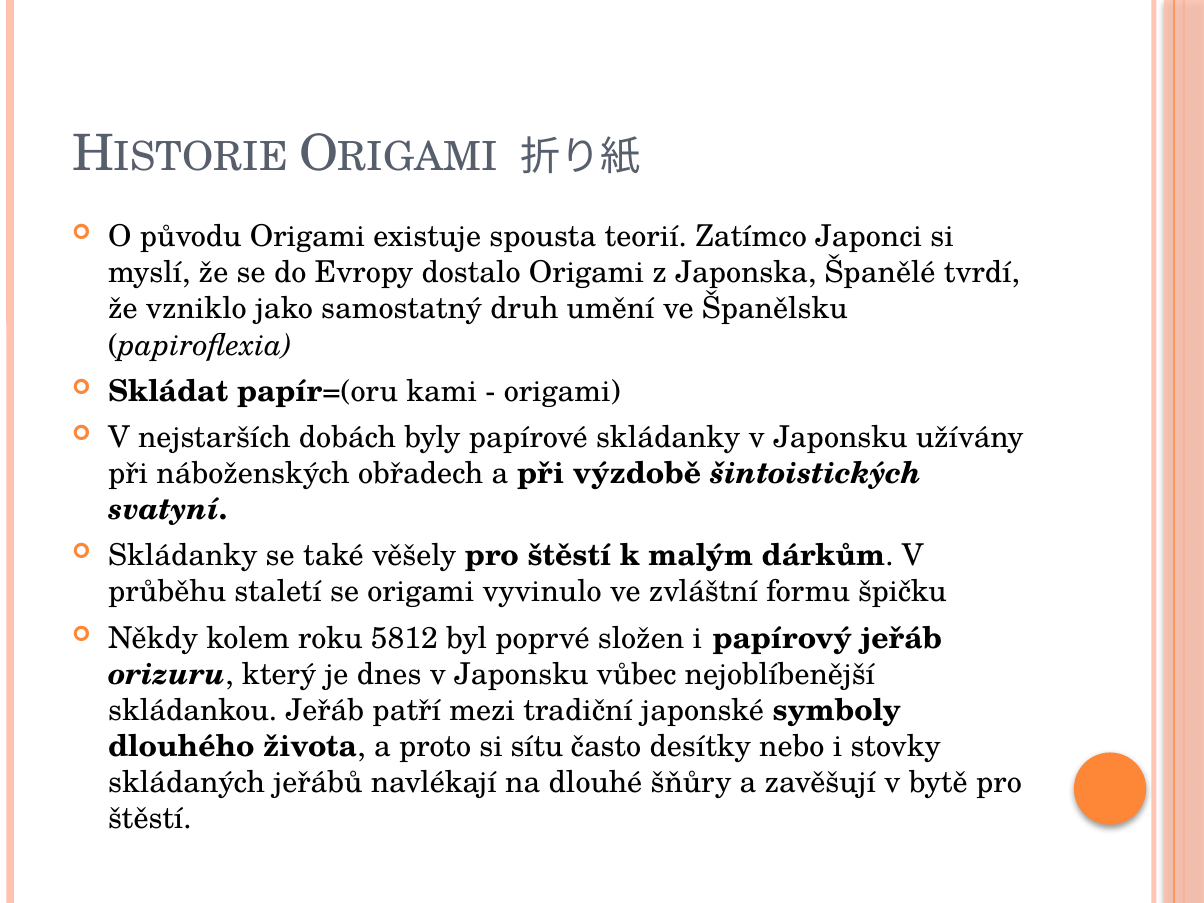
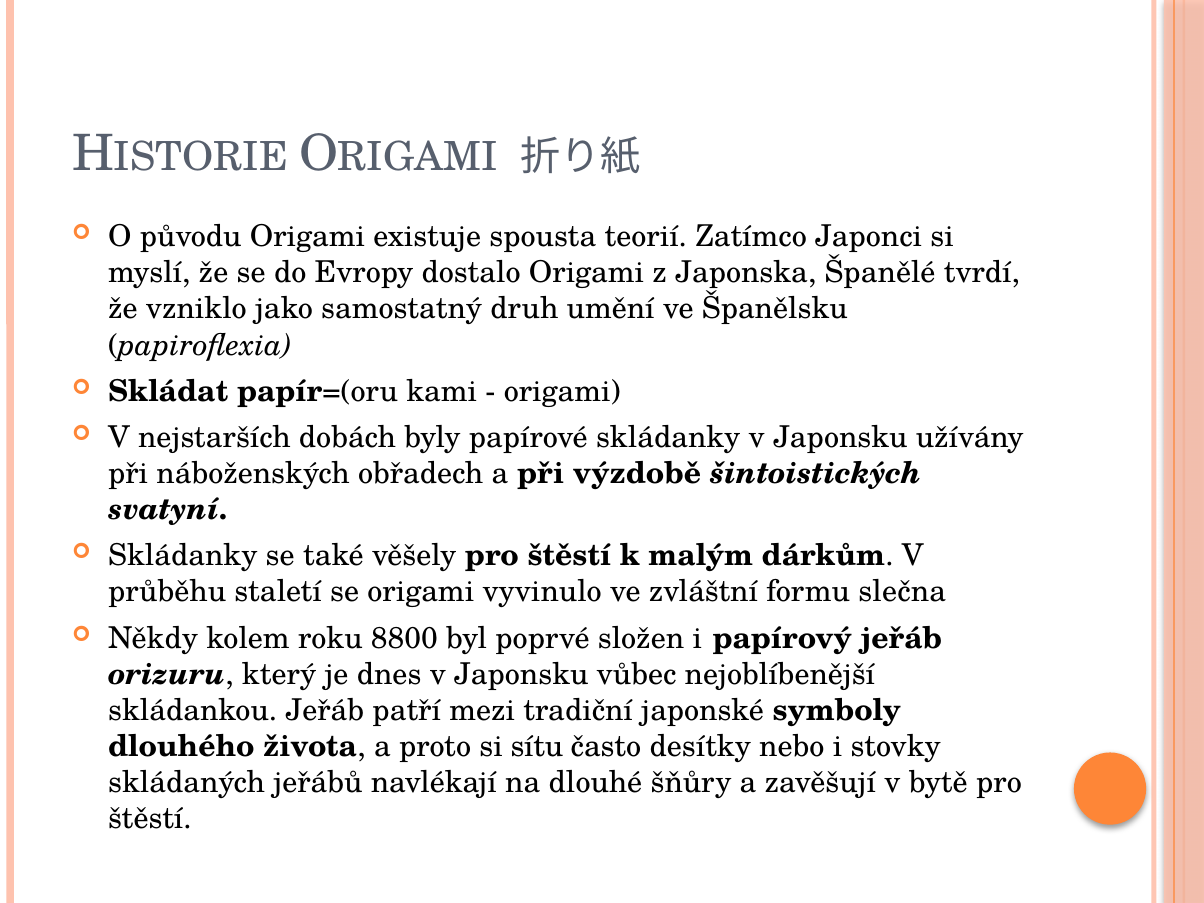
špičku: špičku -> slečna
5812: 5812 -> 8800
